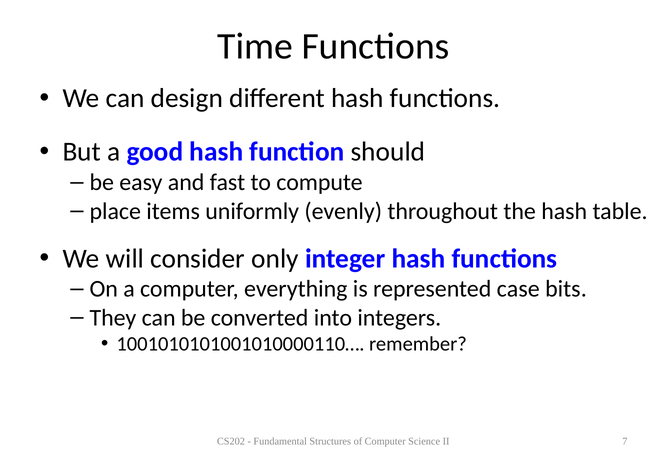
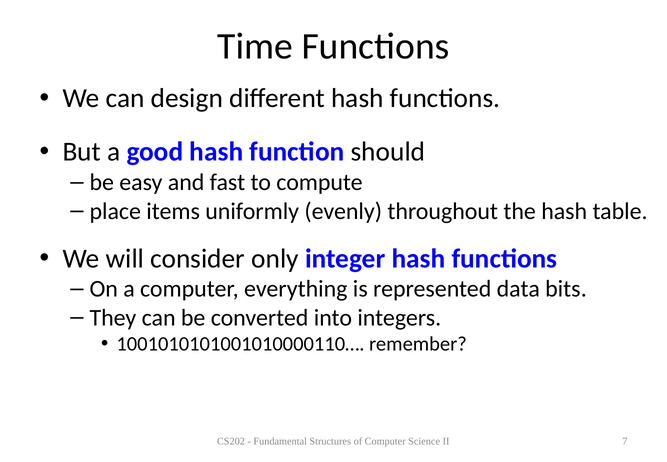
case: case -> data
